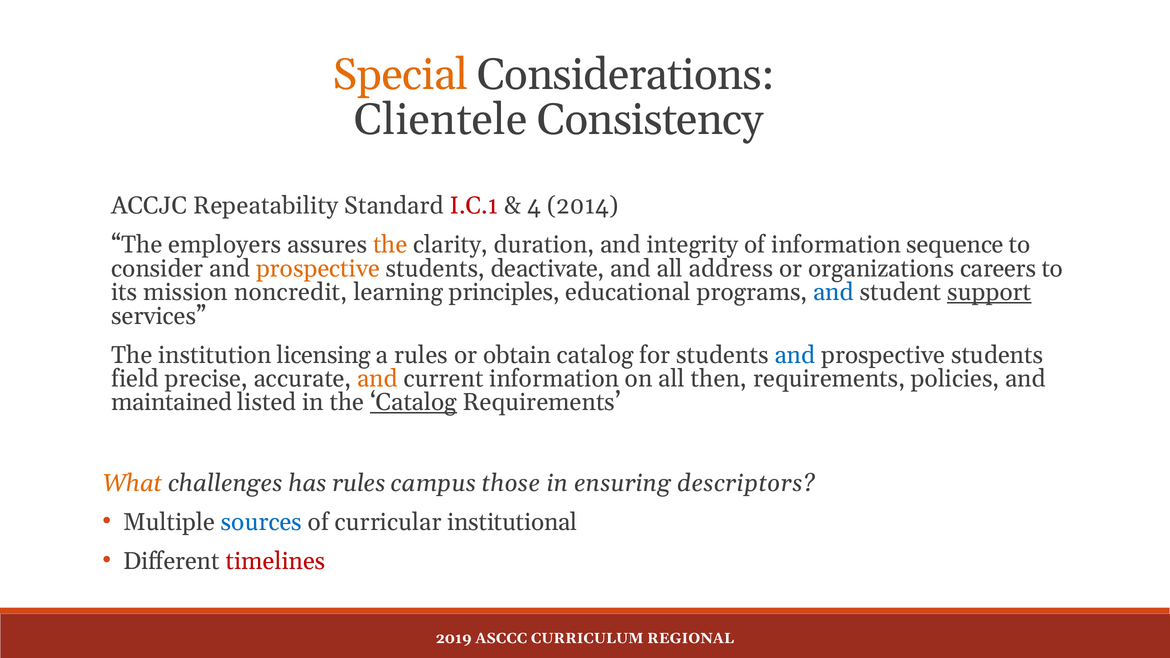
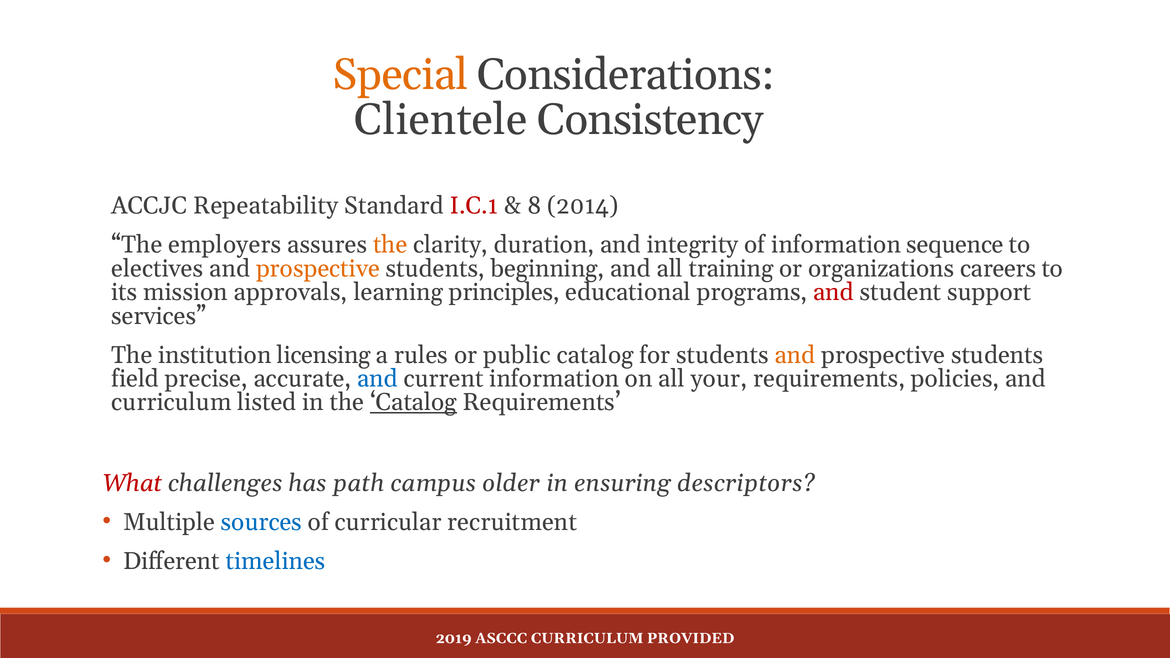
4: 4 -> 8
consider: consider -> electives
deactivate: deactivate -> beginning
address: address -> training
noncredit: noncredit -> approvals
and at (833, 292) colour: blue -> red
support underline: present -> none
obtain: obtain -> public
and at (795, 355) colour: blue -> orange
and at (377, 379) colour: orange -> blue
then: then -> your
maintained at (172, 402): maintained -> curriculum
What colour: orange -> red
has rules: rules -> path
those: those -> older
institutional: institutional -> recruitment
timelines colour: red -> blue
REGIONAL: REGIONAL -> PROVIDED
